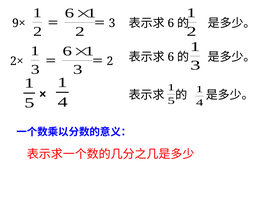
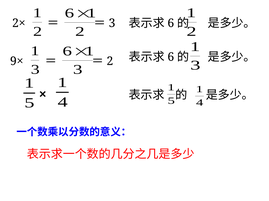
9×: 9× -> 2×
2×: 2× -> 9×
